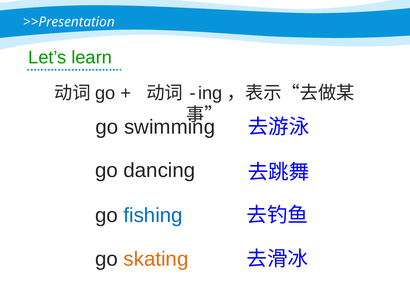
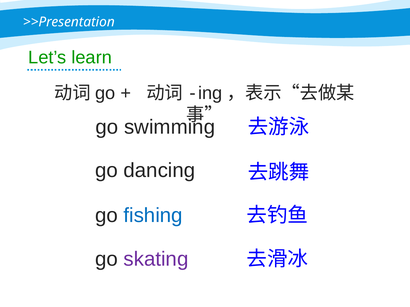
skating colour: orange -> purple
